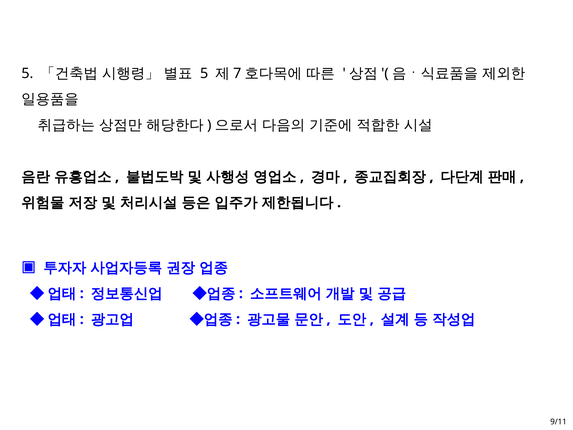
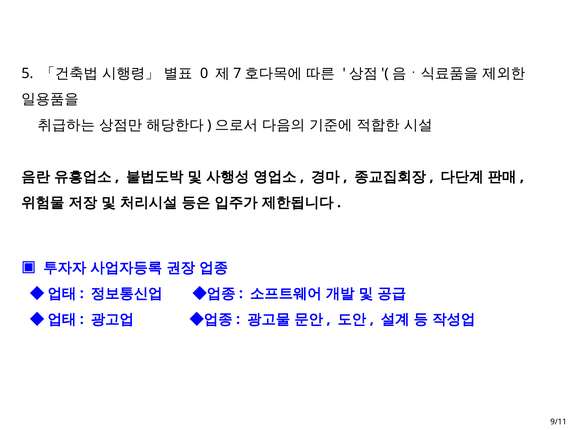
5 at (204, 73): 5 -> 0
